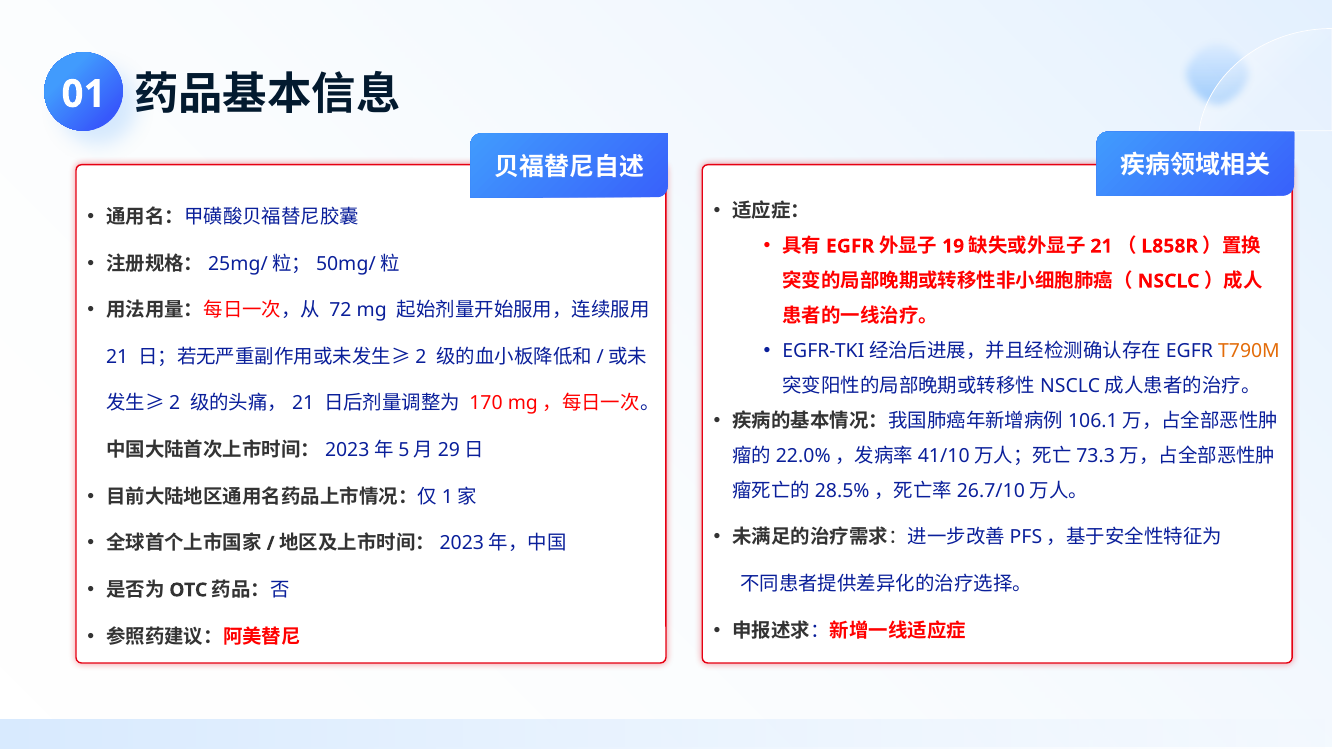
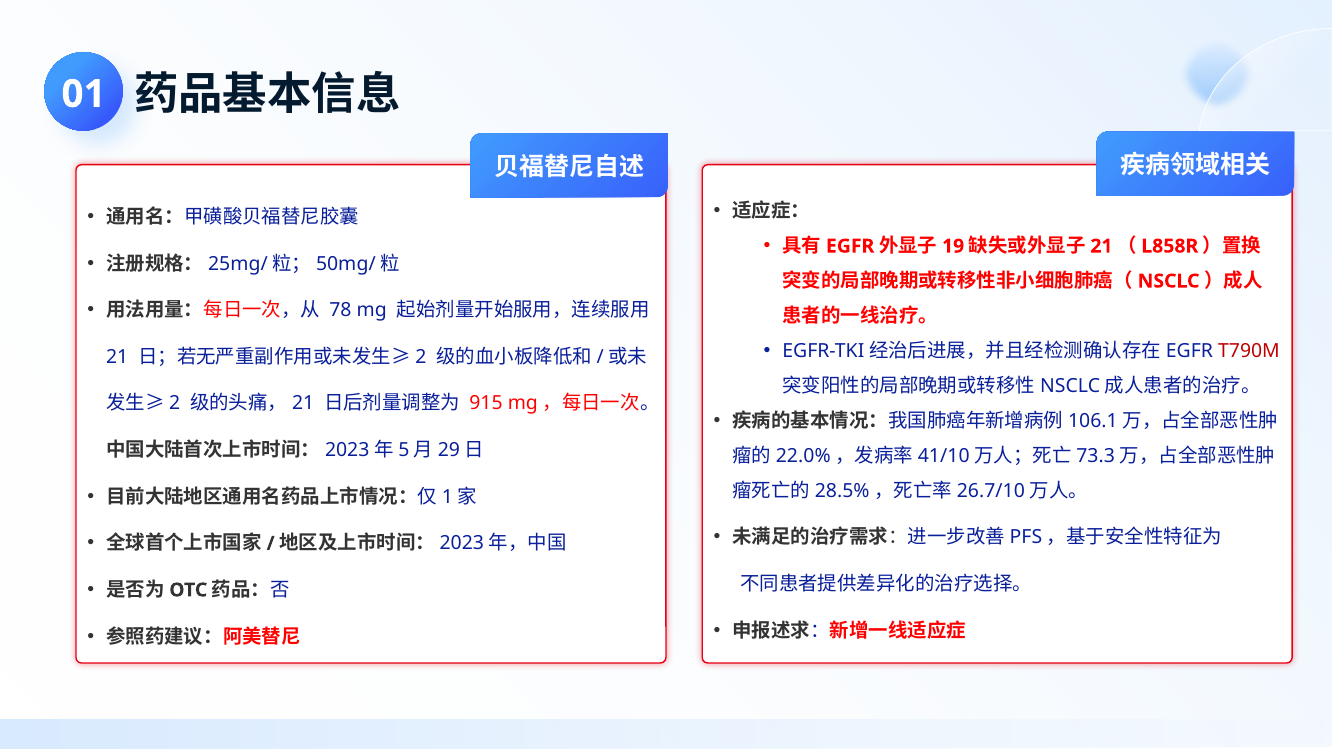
72: 72 -> 78
T790M colour: orange -> red
170: 170 -> 915
